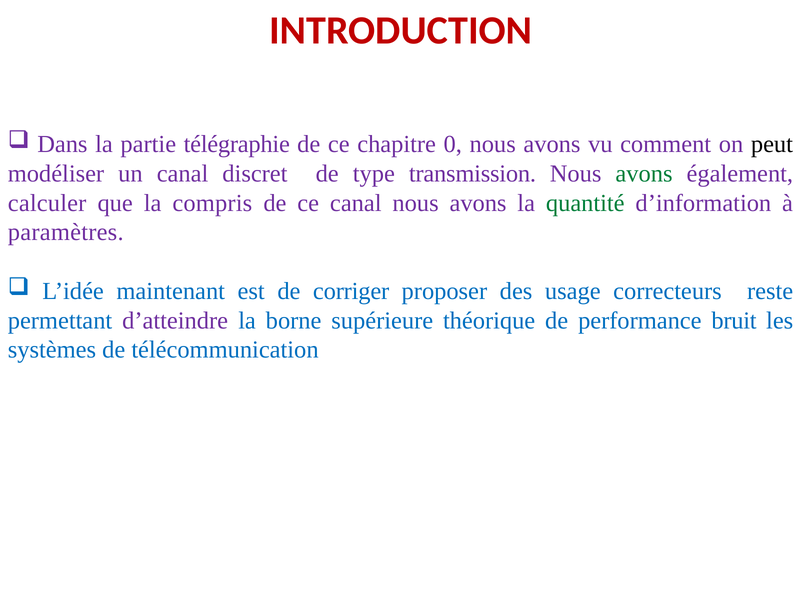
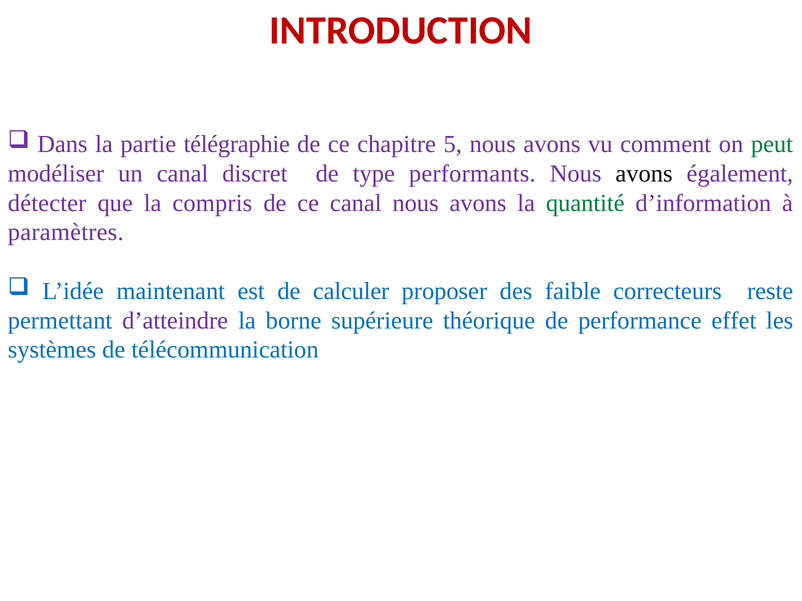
0: 0 -> 5
peut colour: black -> green
transmission: transmission -> performants
avons at (644, 174) colour: green -> black
calculer: calculer -> détecter
corriger: corriger -> calculer
usage: usage -> faible
bruit: bruit -> effet
